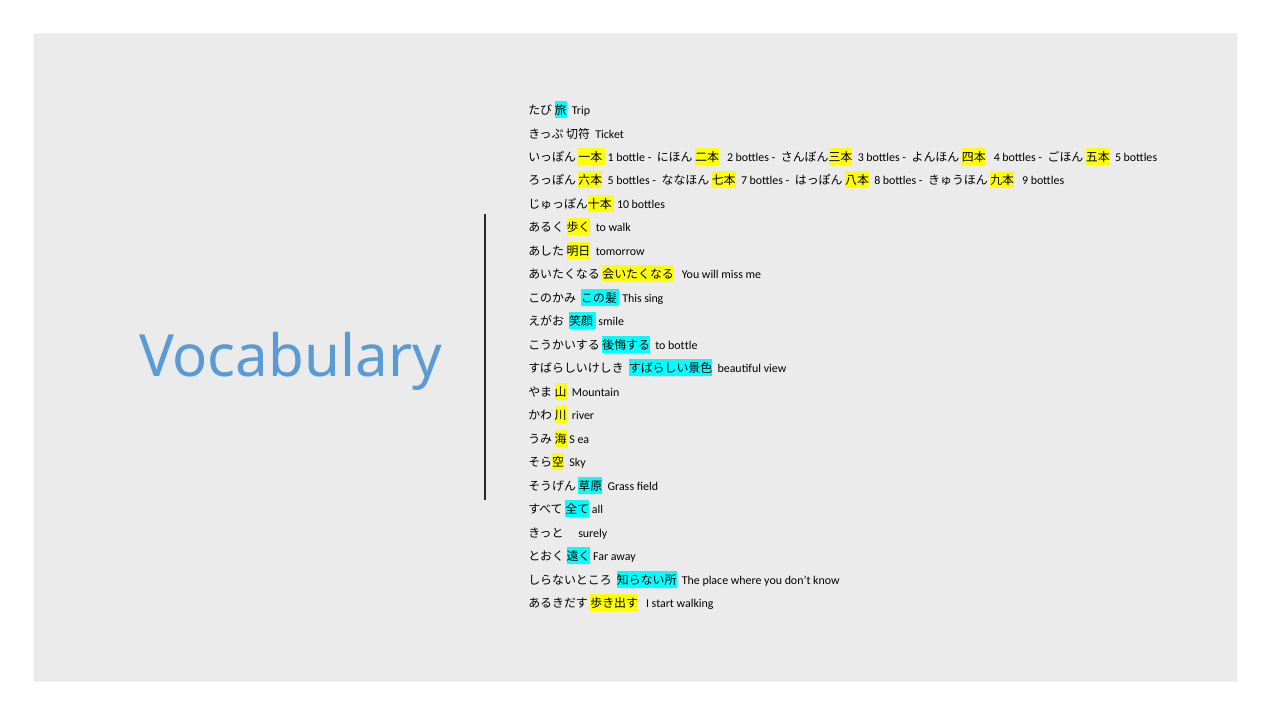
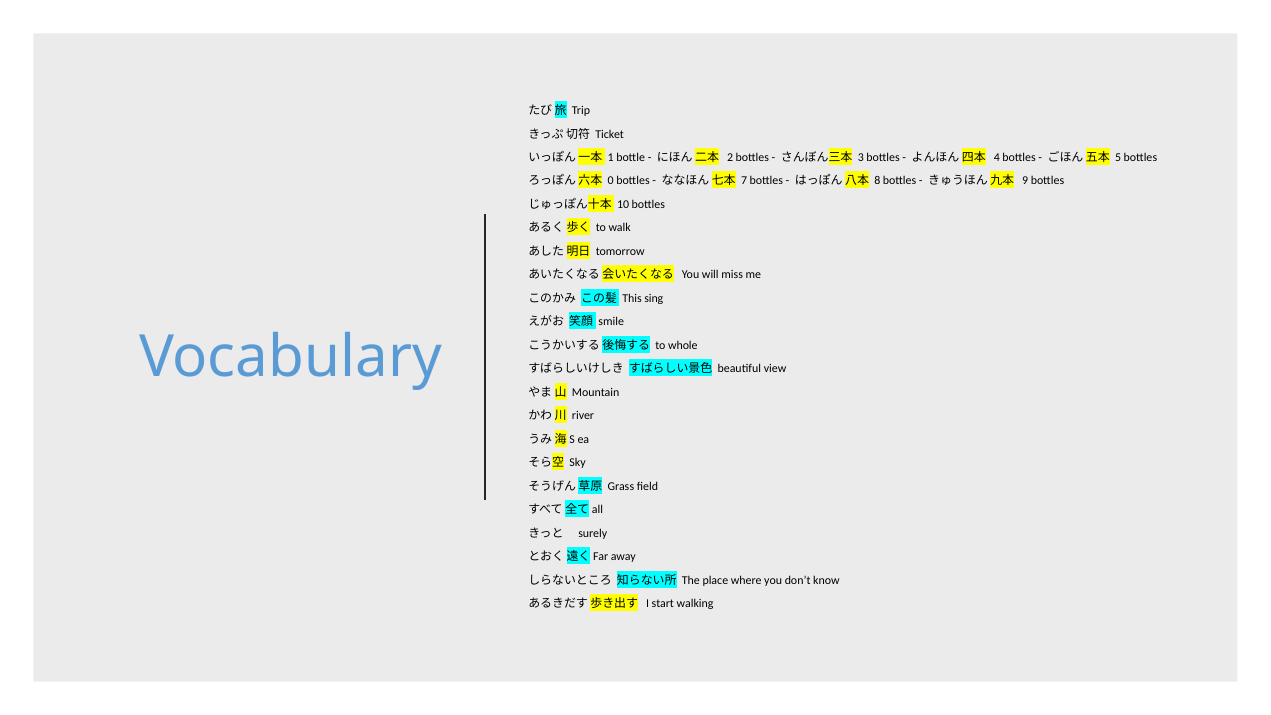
5 at (611, 181): 5 -> 0
to bottle: bottle -> whole
